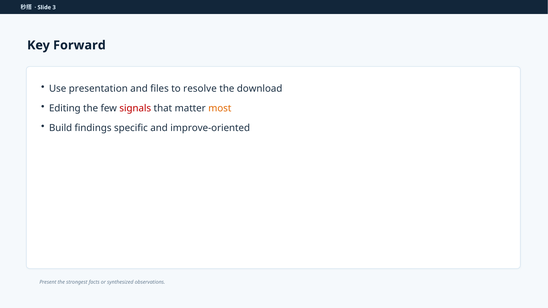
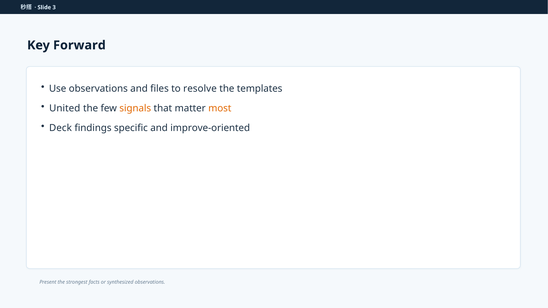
Use presentation: presentation -> observations
download: download -> templates
Editing: Editing -> United
signals colour: red -> orange
Build: Build -> Deck
